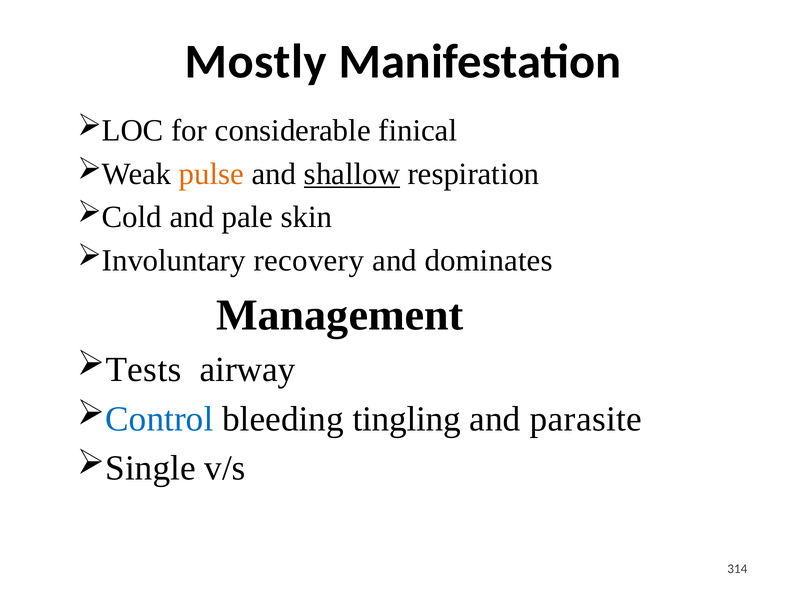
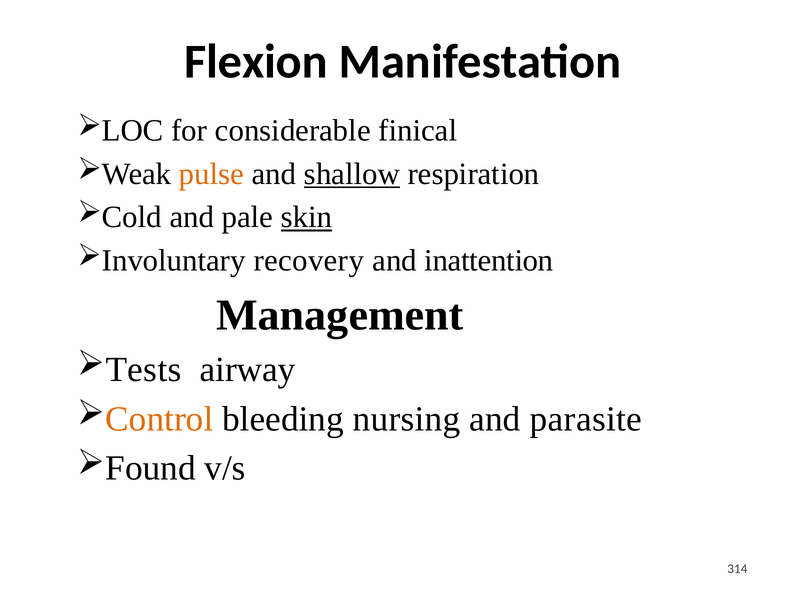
Mostly: Mostly -> Flexion
skin underline: none -> present
dominates: dominates -> inattention
Control colour: blue -> orange
tingling: tingling -> nursing
Single: Single -> Found
